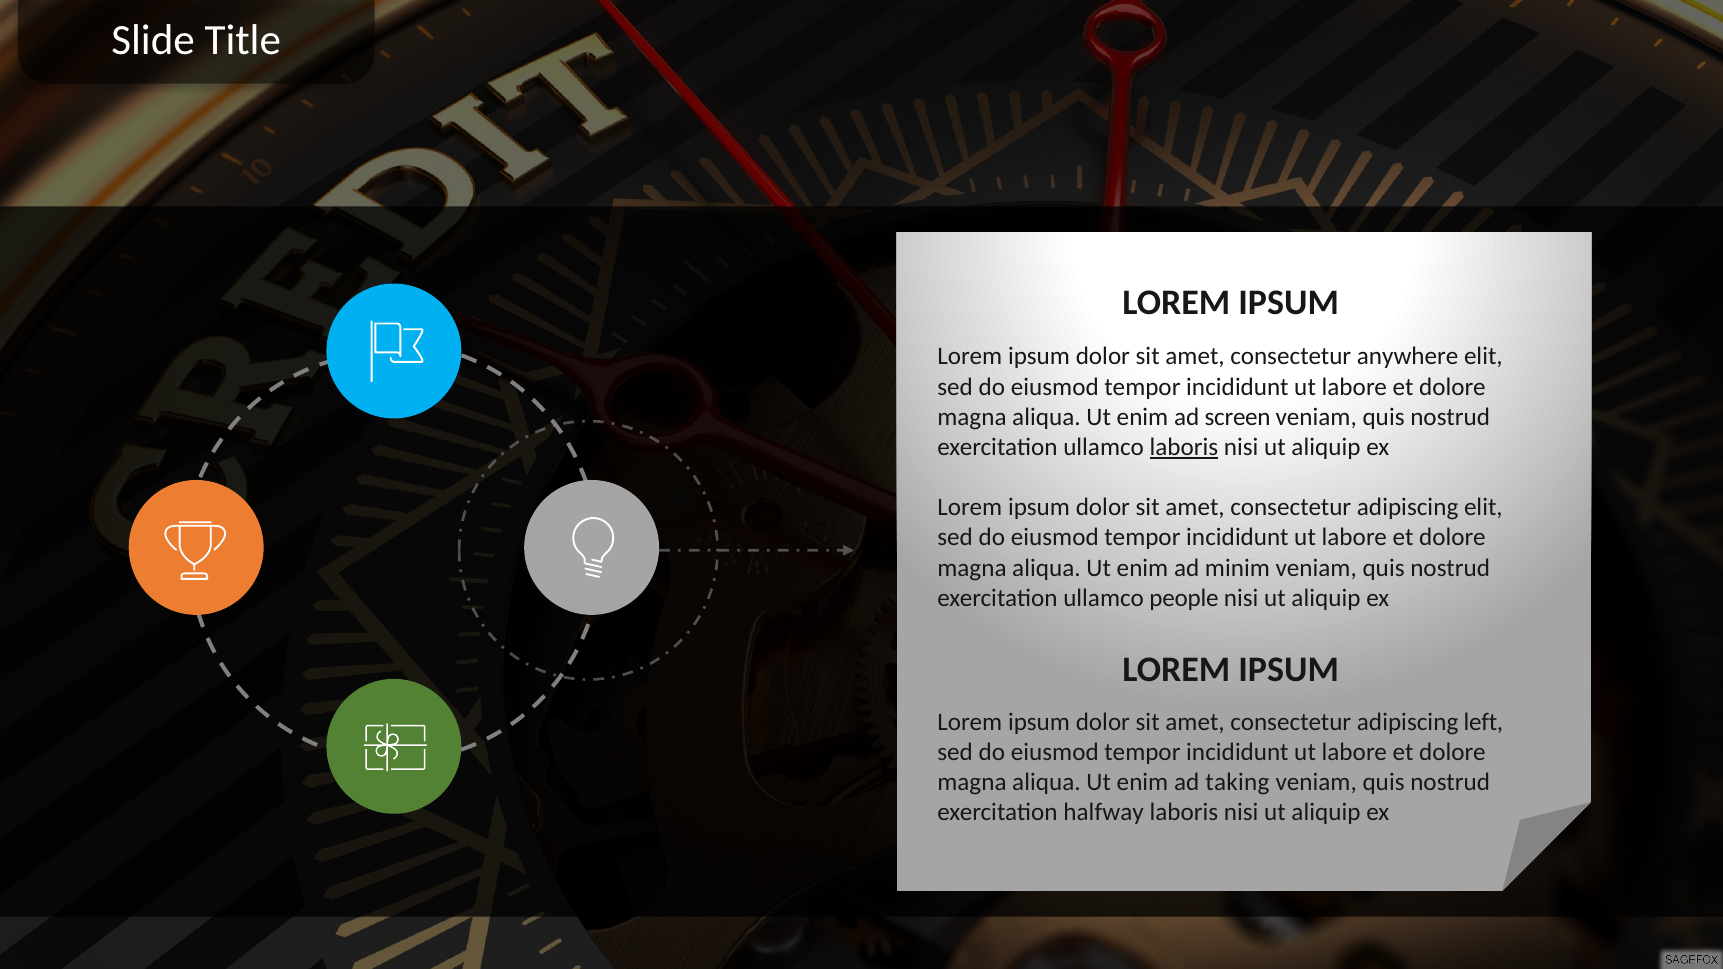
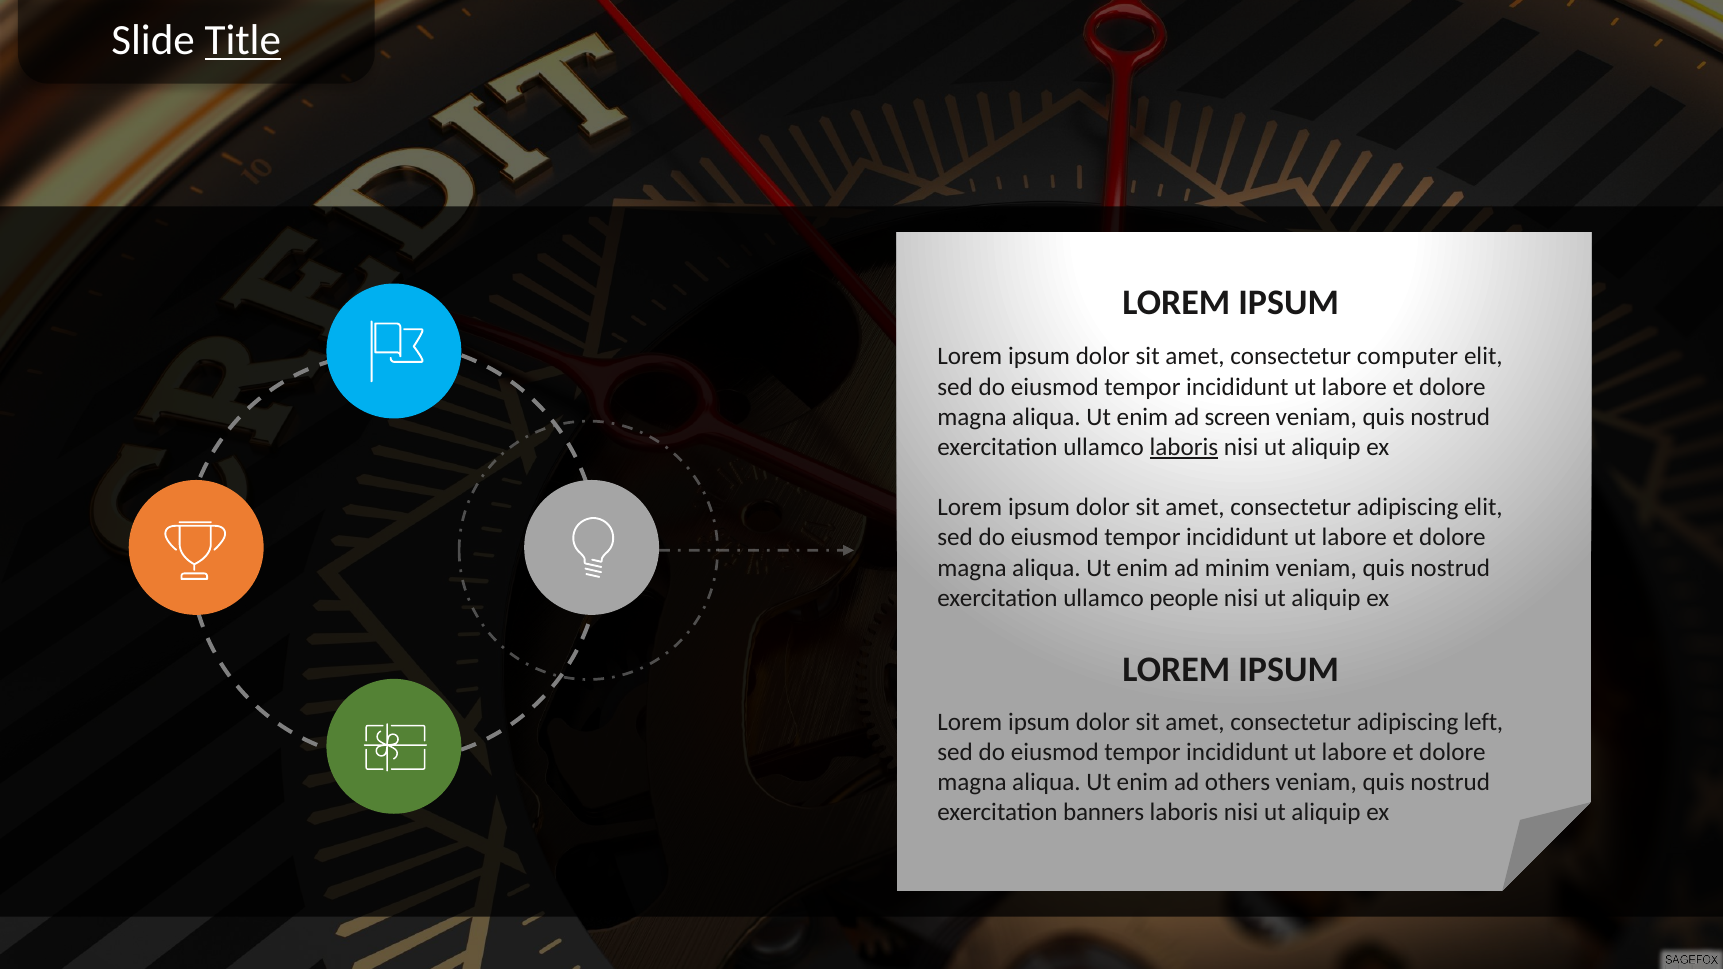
Title underline: none -> present
anywhere: anywhere -> computer
taking: taking -> others
halfway: halfway -> banners
